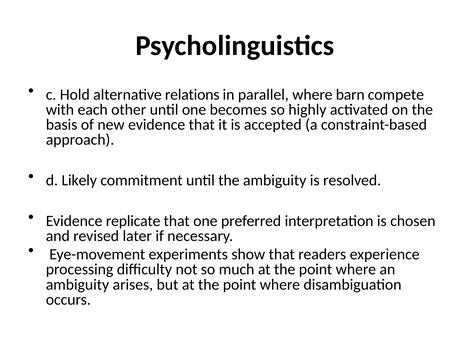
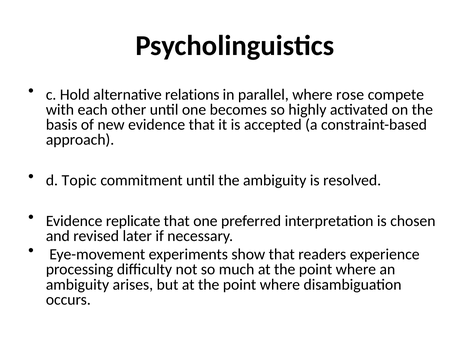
barn: barn -> rose
Likely: Likely -> Topic
